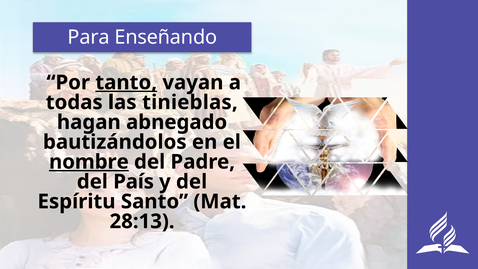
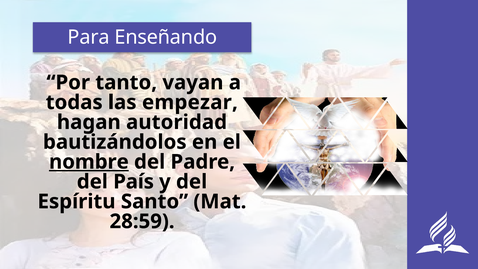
tanto underline: present -> none
tinieblas: tinieblas -> empezar
abnegado: abnegado -> autoridad
28:13: 28:13 -> 28:59
